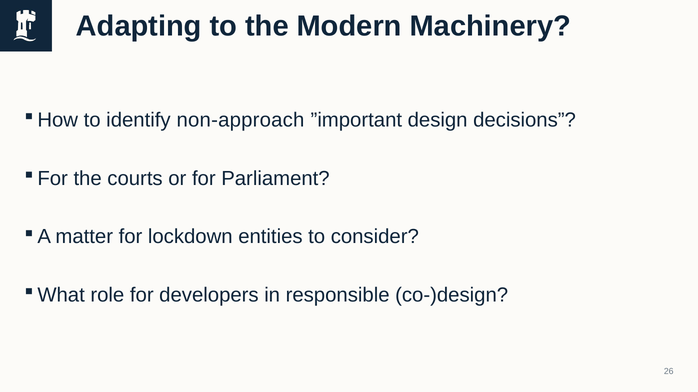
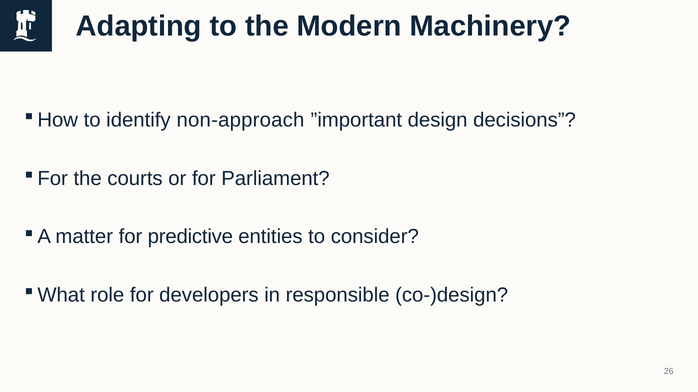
lockdown: lockdown -> predictive
